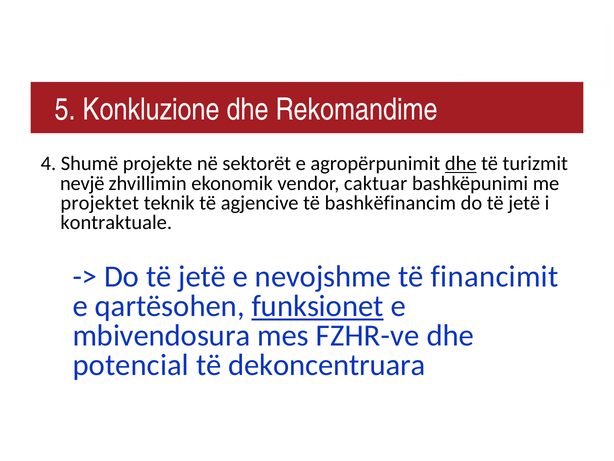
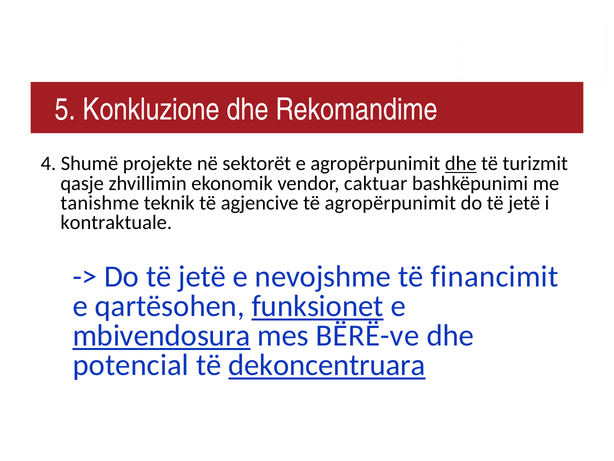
nevjë: nevjë -> qasje
projektet: projektet -> tanishme
të bashkëfinancim: bashkëfinancim -> agropërpunimit
mbivendosura underline: none -> present
FZHR-ve: FZHR-ve -> BËRË-ve
dekoncentruara underline: none -> present
